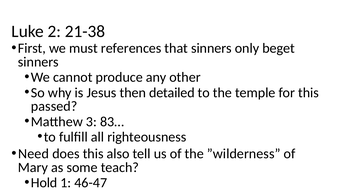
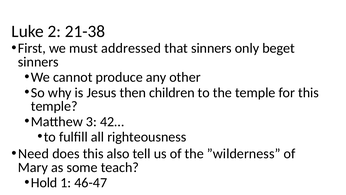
references: references -> addressed
detailed: detailed -> children
passed at (54, 106): passed -> temple
83…: 83… -> 42…
